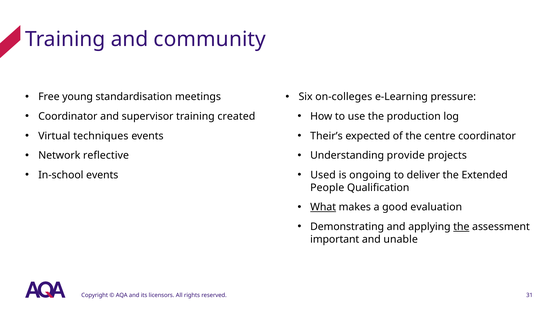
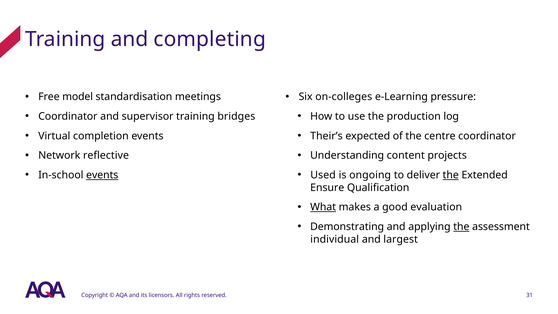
community: community -> completing
young: young -> model
created: created -> bridges
techniques: techniques -> completion
provide: provide -> content
events at (102, 175) underline: none -> present
the at (451, 175) underline: none -> present
People: People -> Ensure
important: important -> individual
unable: unable -> largest
